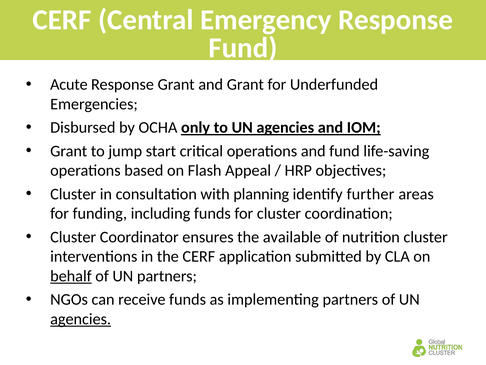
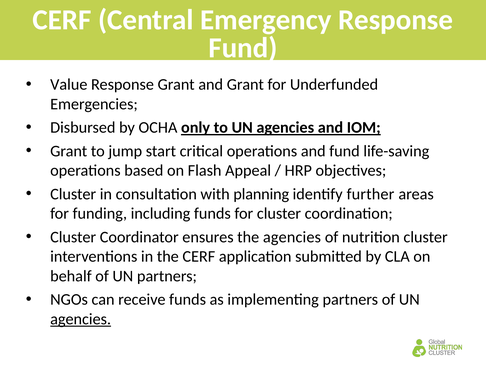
Acute: Acute -> Value
the available: available -> agencies
behalf underline: present -> none
